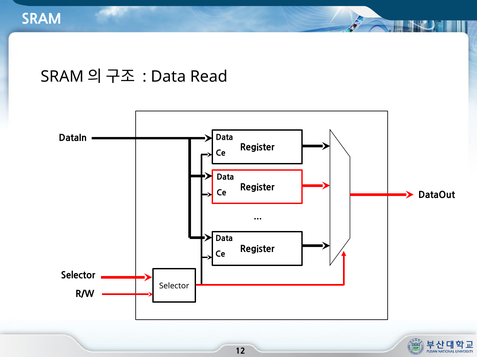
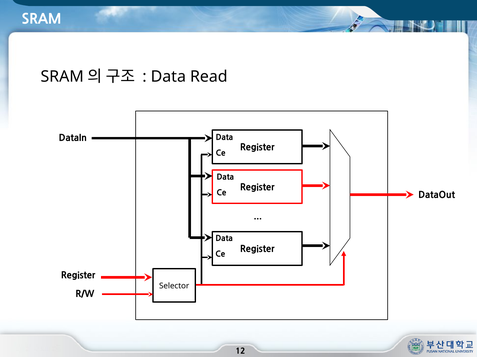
Selector at (78, 276): Selector -> Register
